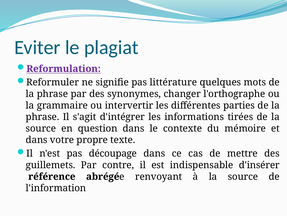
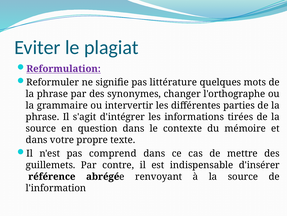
découpage: découpage -> comprend
